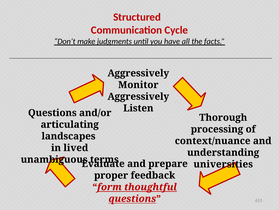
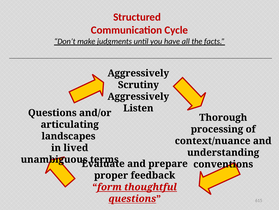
Monitor: Monitor -> Scrutiny
universities: universities -> conventions
